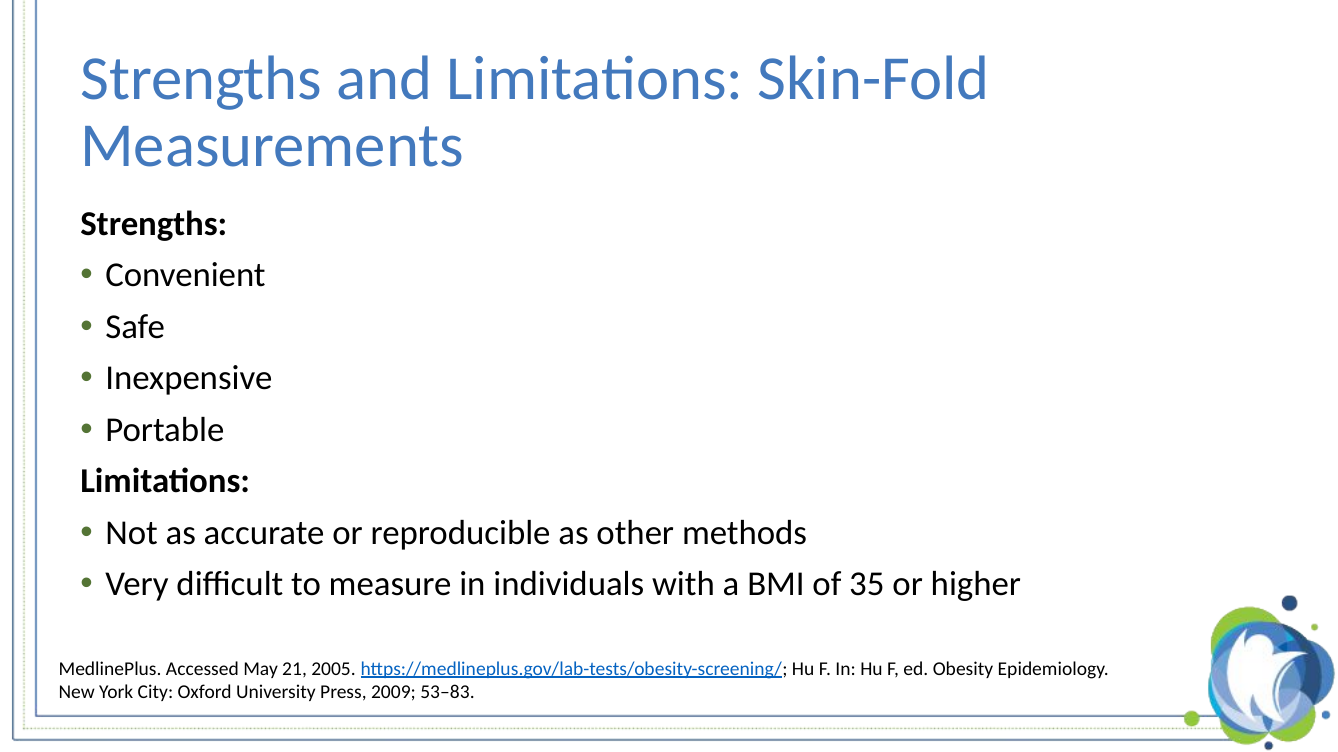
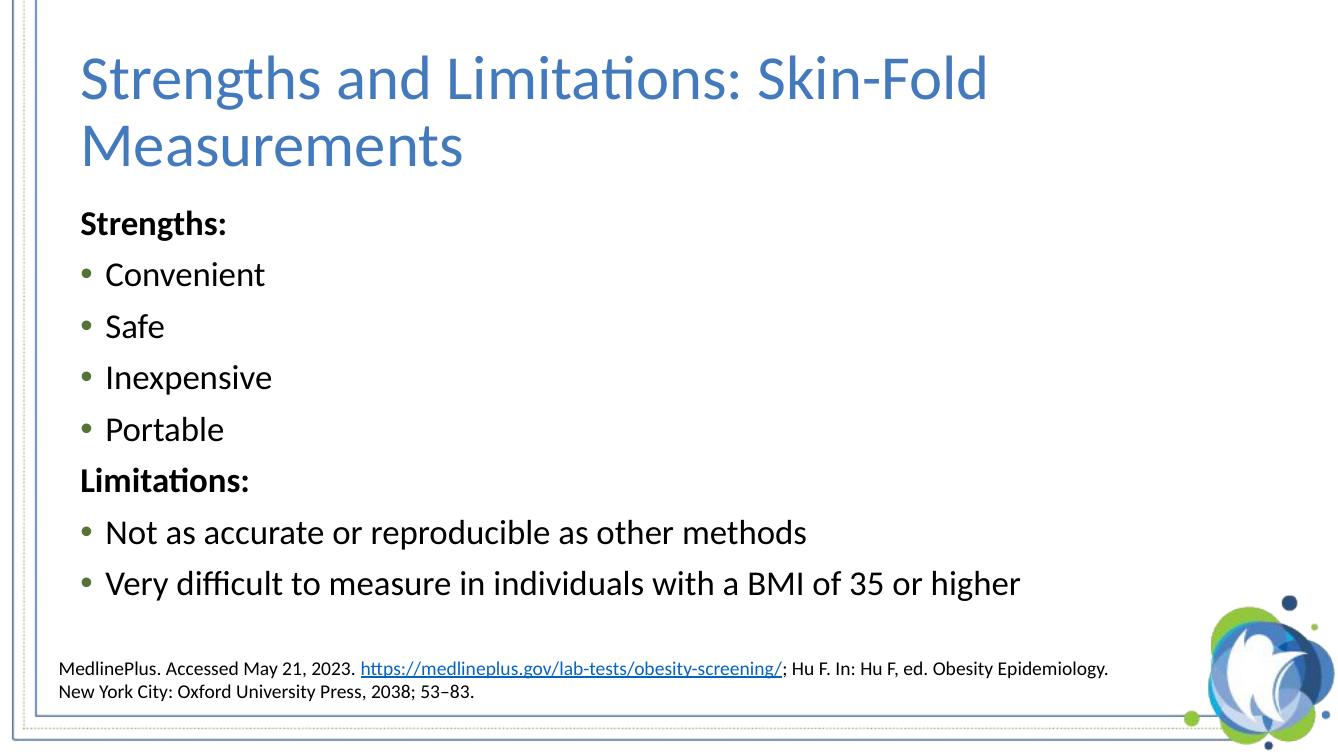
2005: 2005 -> 2023
2009: 2009 -> 2038
